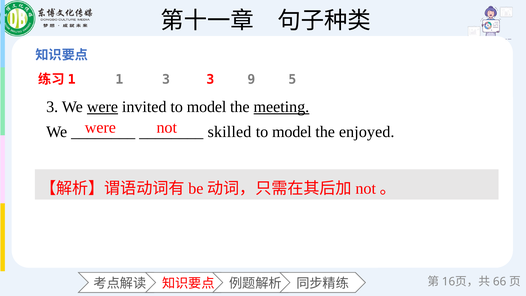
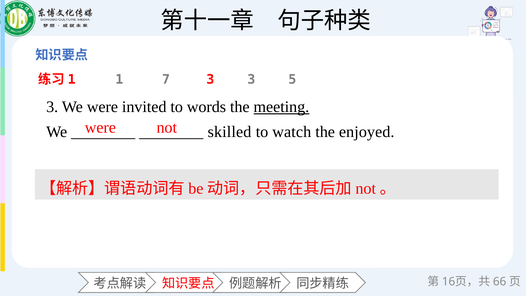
1 3: 3 -> 7
3 9: 9 -> 3
were at (102, 107) underline: present -> none
invited to model: model -> words
model at (292, 132): model -> watch
